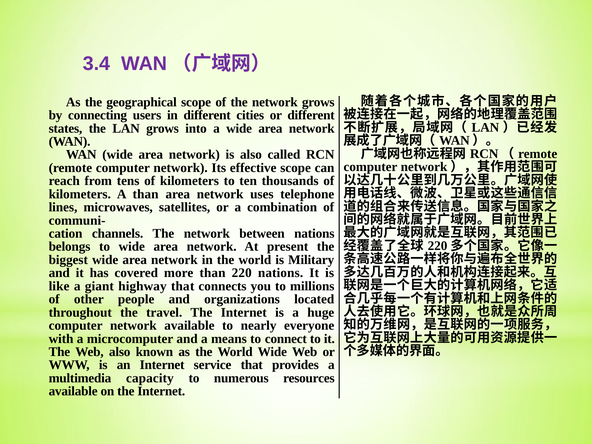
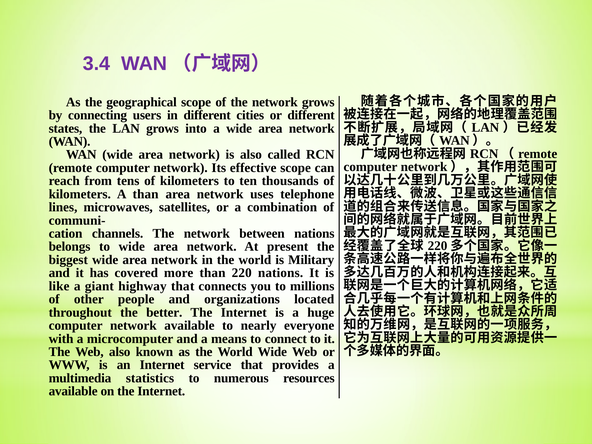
travel: travel -> better
capacity: capacity -> statistics
